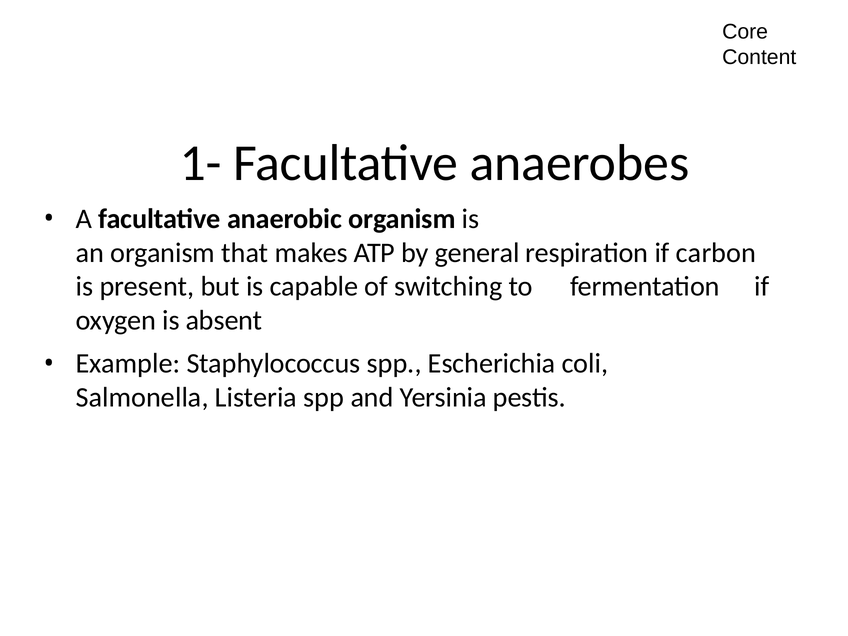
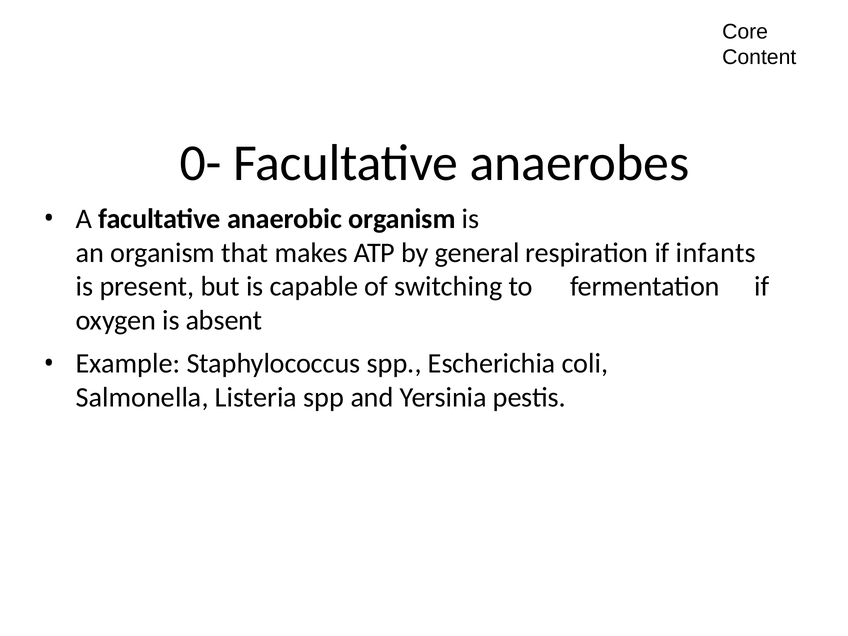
1-: 1- -> 0-
carbon: carbon -> infants
